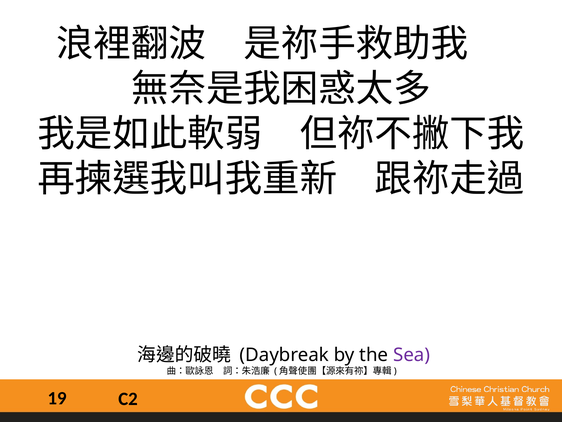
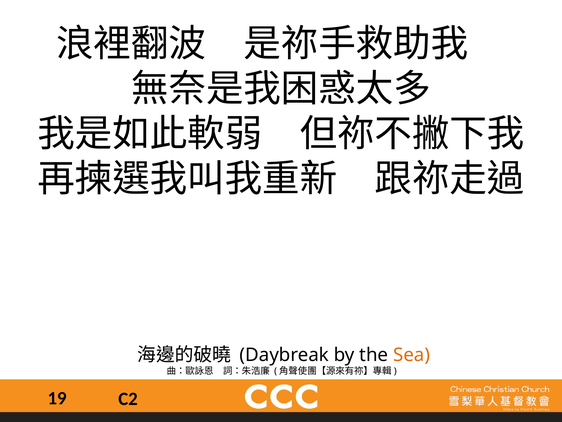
Sea colour: purple -> orange
